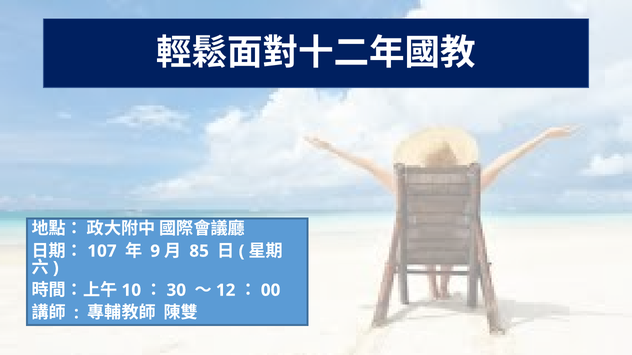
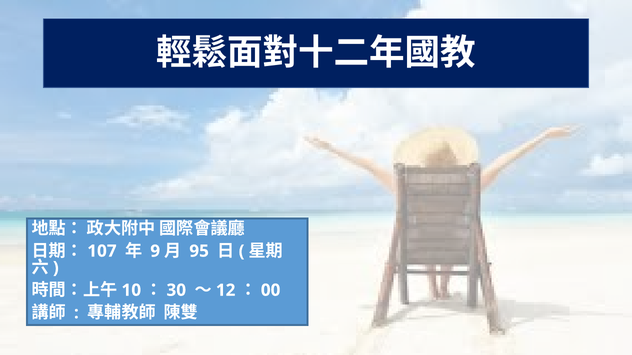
85: 85 -> 95
